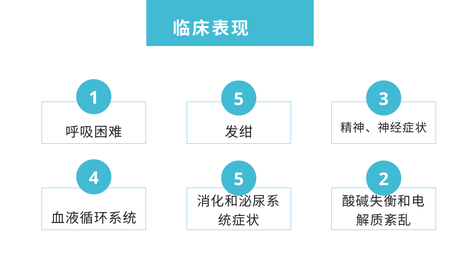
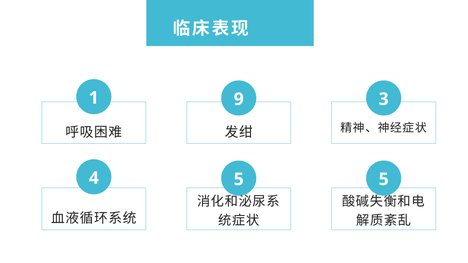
1 5: 5 -> 9
5 2: 2 -> 5
